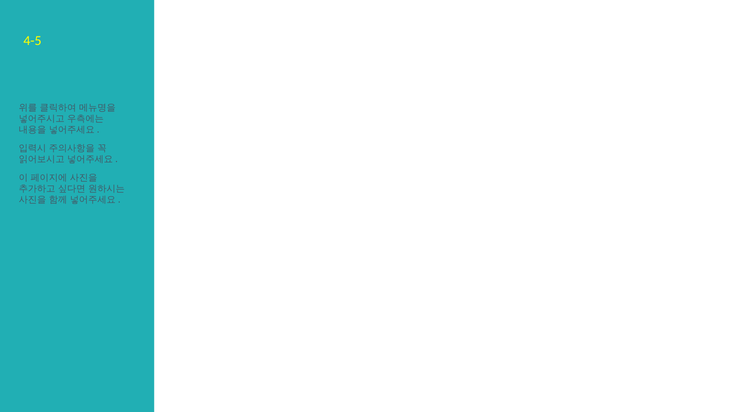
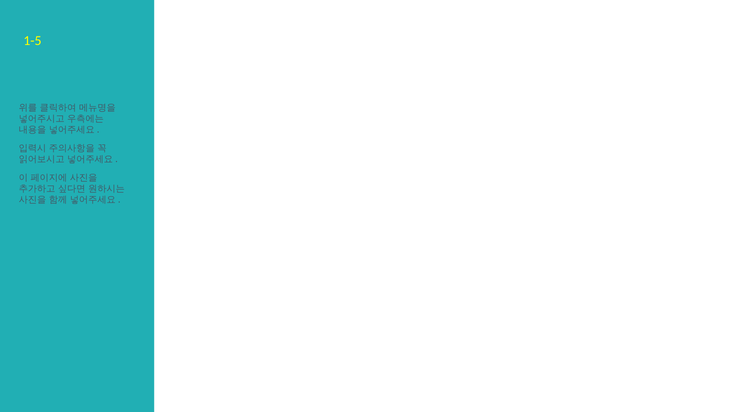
4-5: 4-5 -> 1-5
